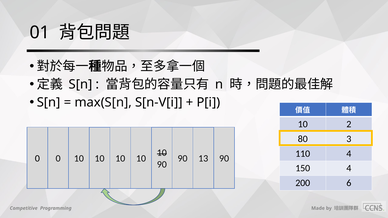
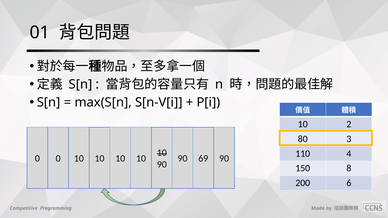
13: 13 -> 69
150 4: 4 -> 8
